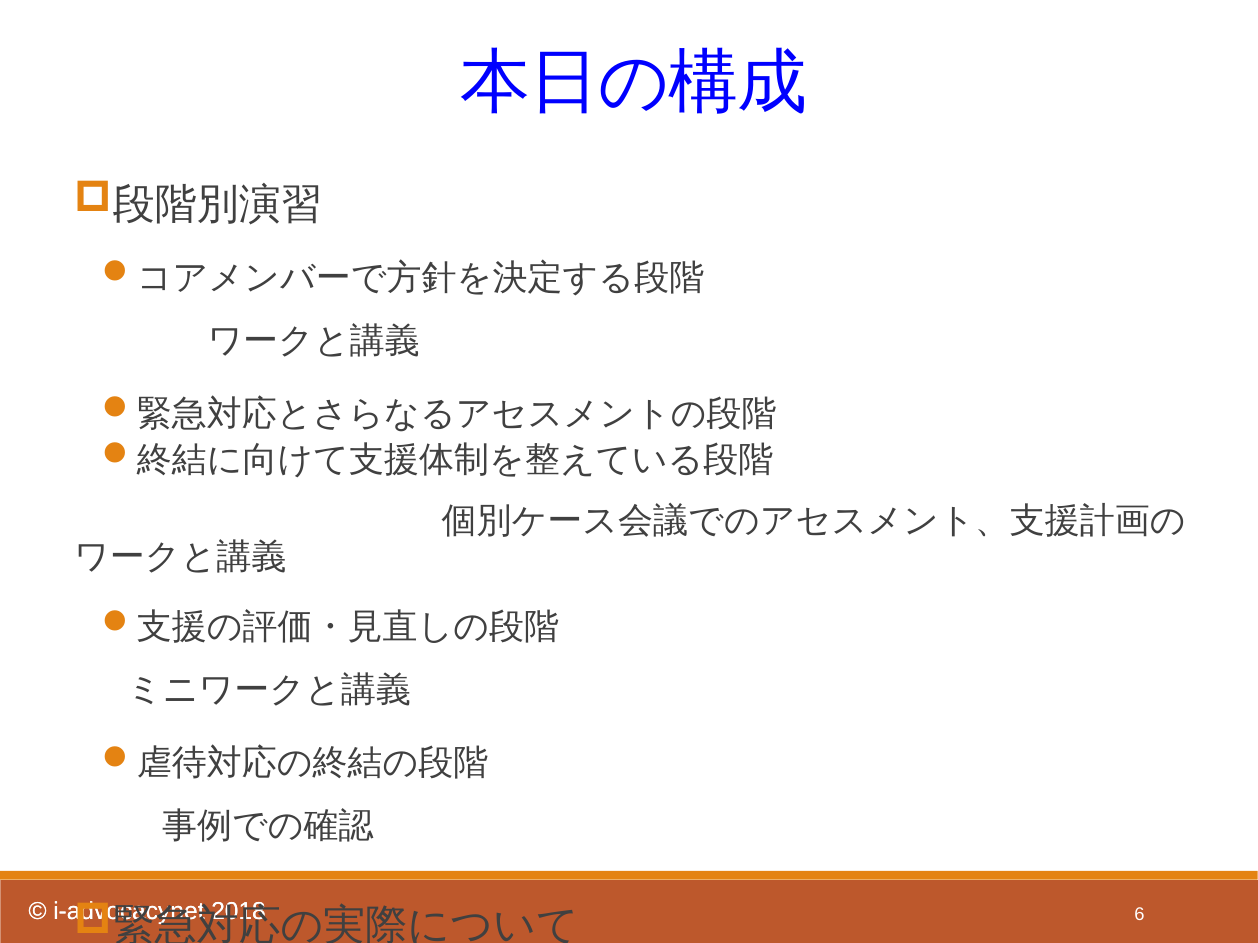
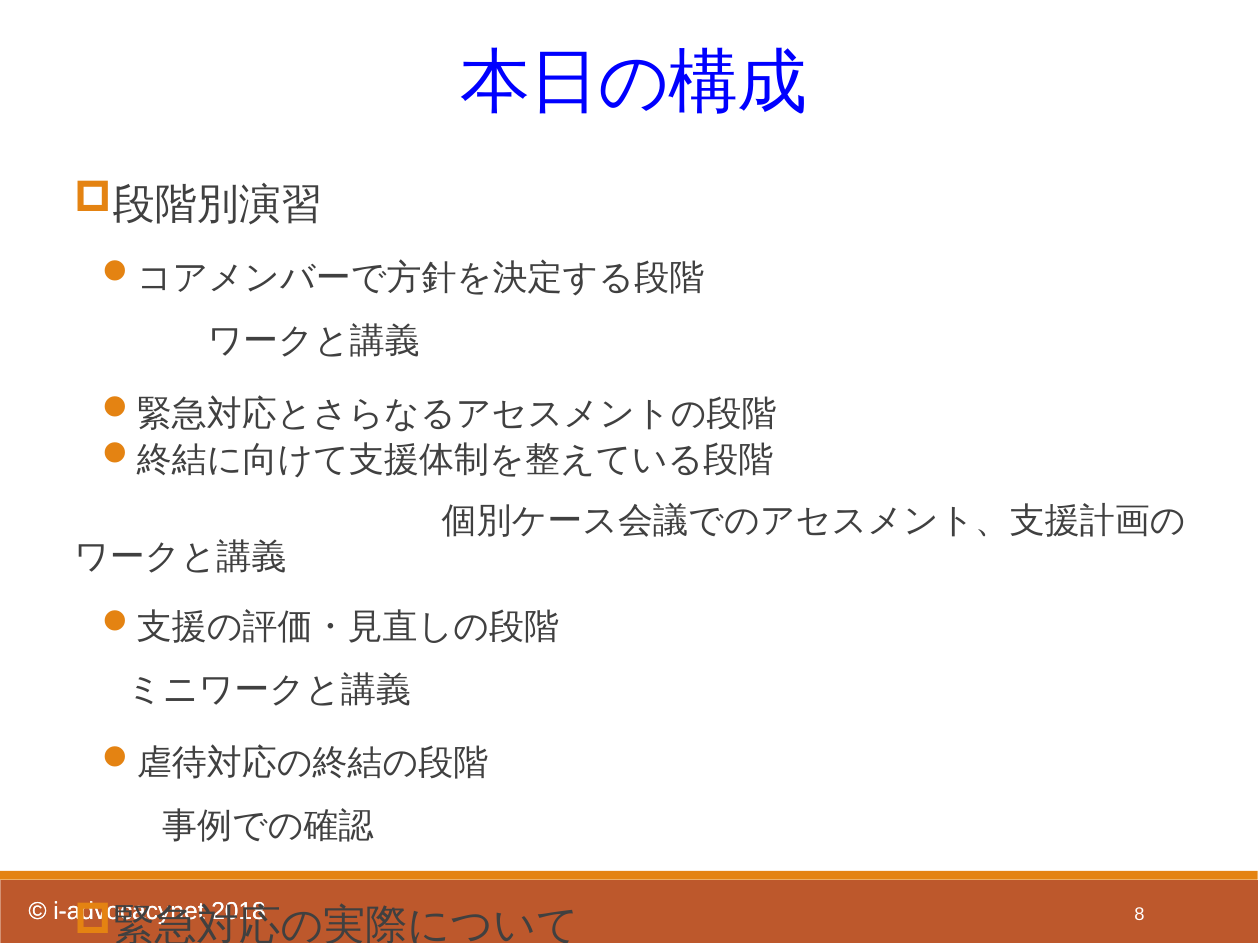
6: 6 -> 8
